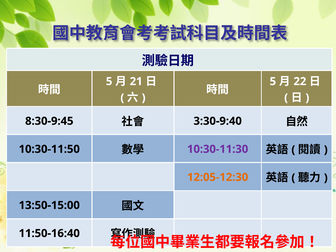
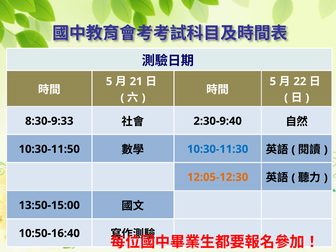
8:30-9:45: 8:30-9:45 -> 8:30-9:33
3:30-9:40: 3:30-9:40 -> 2:30-9:40
10:30-11:30 colour: purple -> blue
11:50-16:40: 11:50-16:40 -> 10:50-16:40
